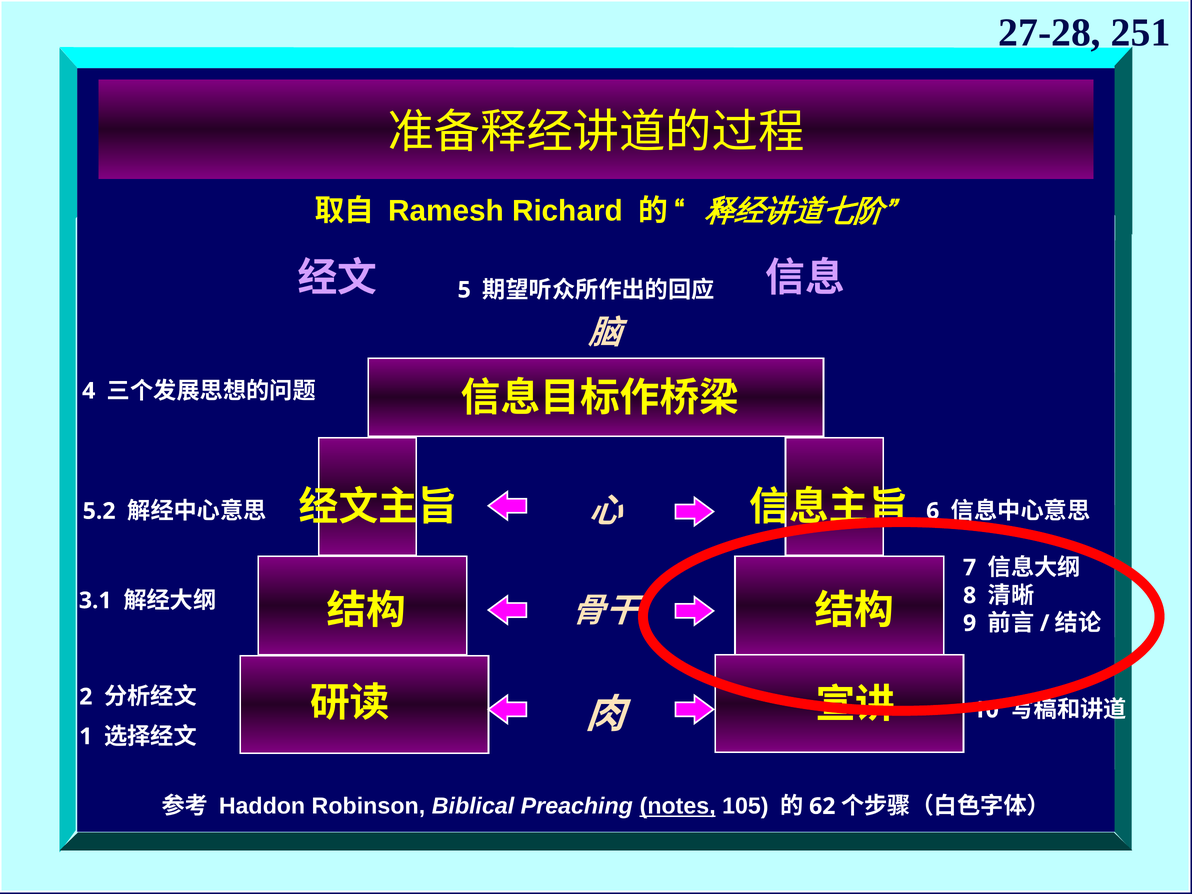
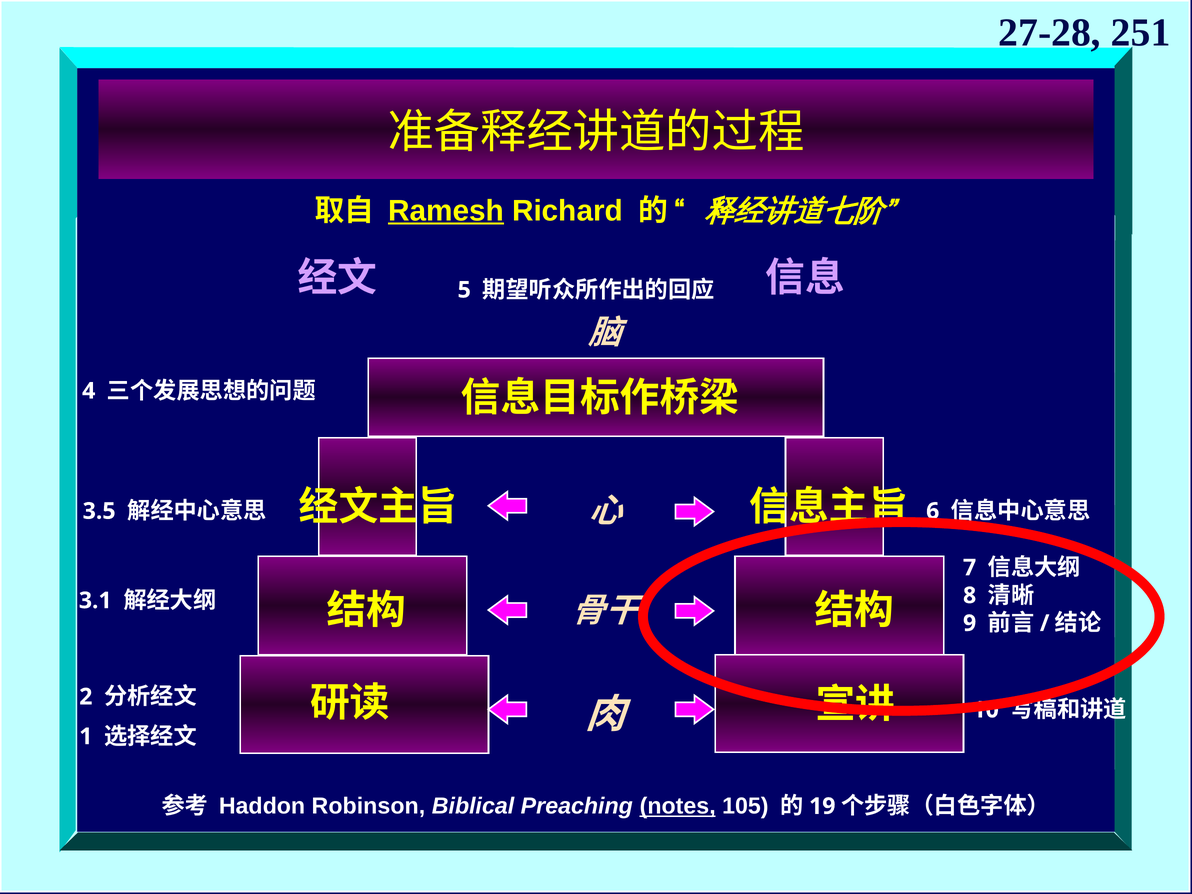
Ramesh underline: none -> present
5.2: 5.2 -> 3.5
62: 62 -> 19
